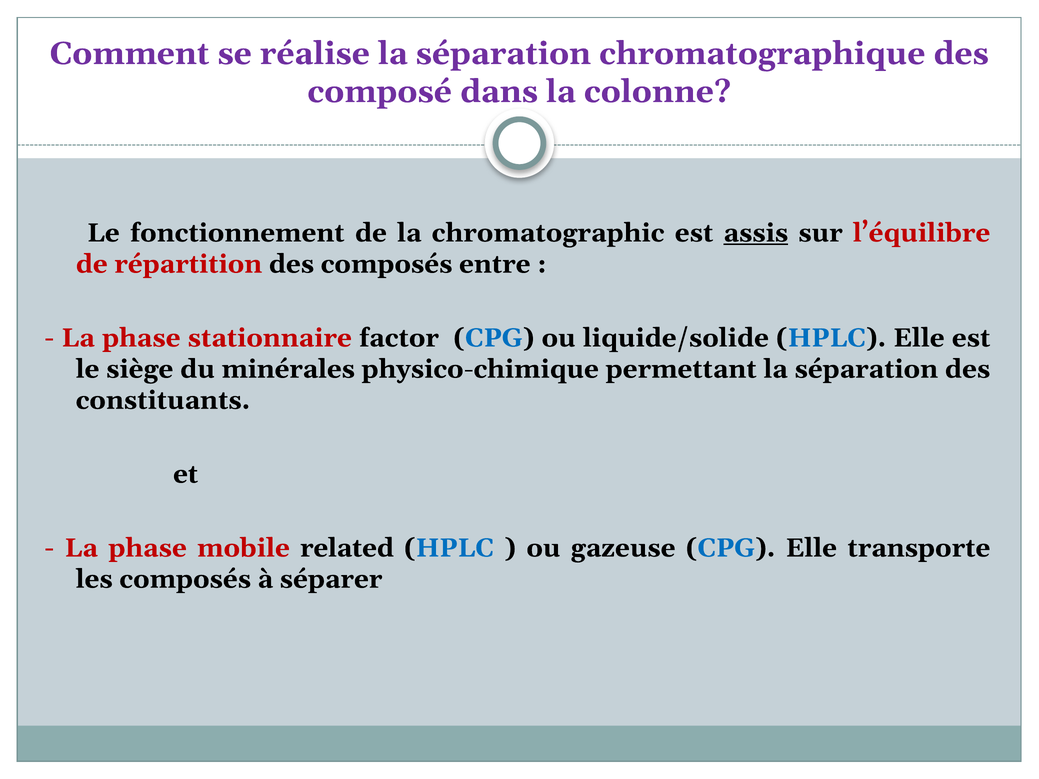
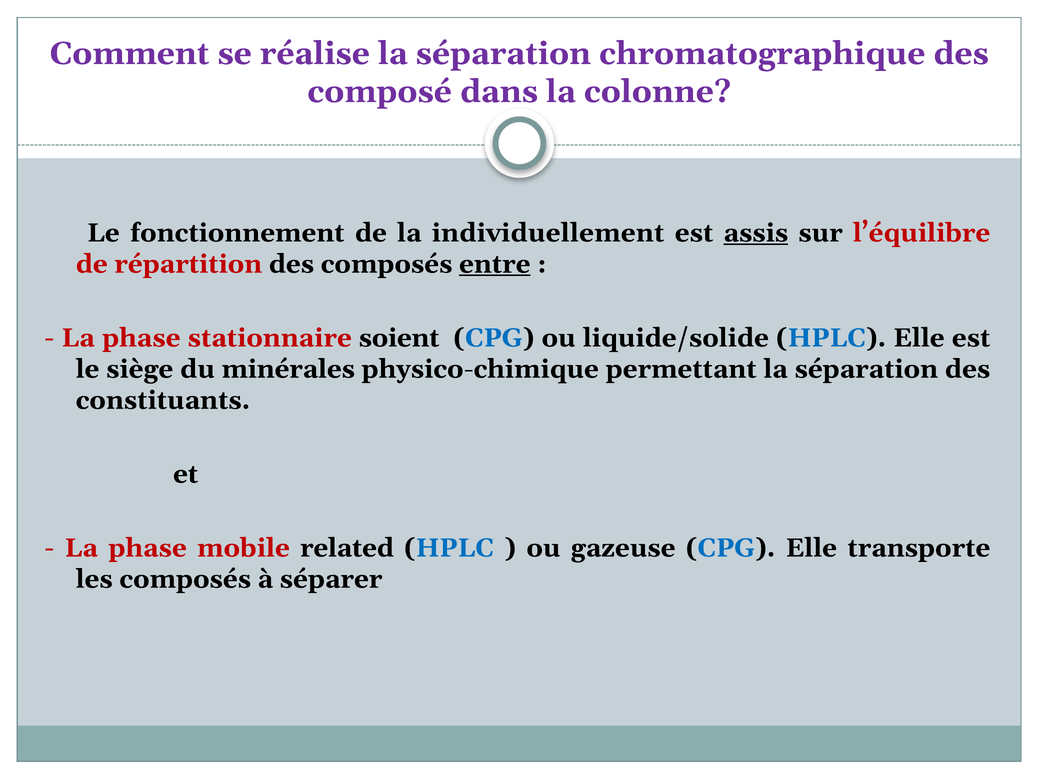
chromatographic: chromatographic -> individuellement
entre underline: none -> present
factor: factor -> soient
